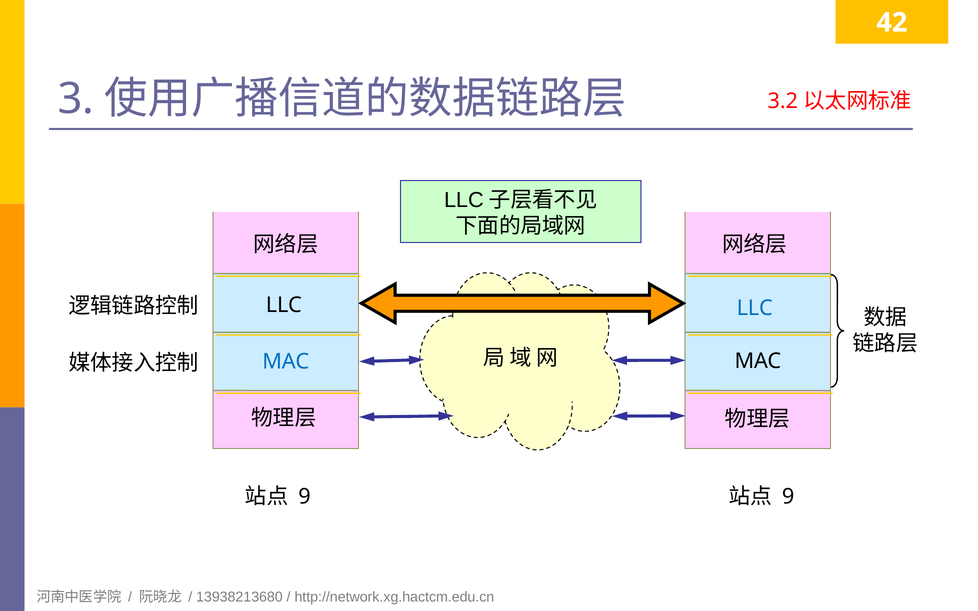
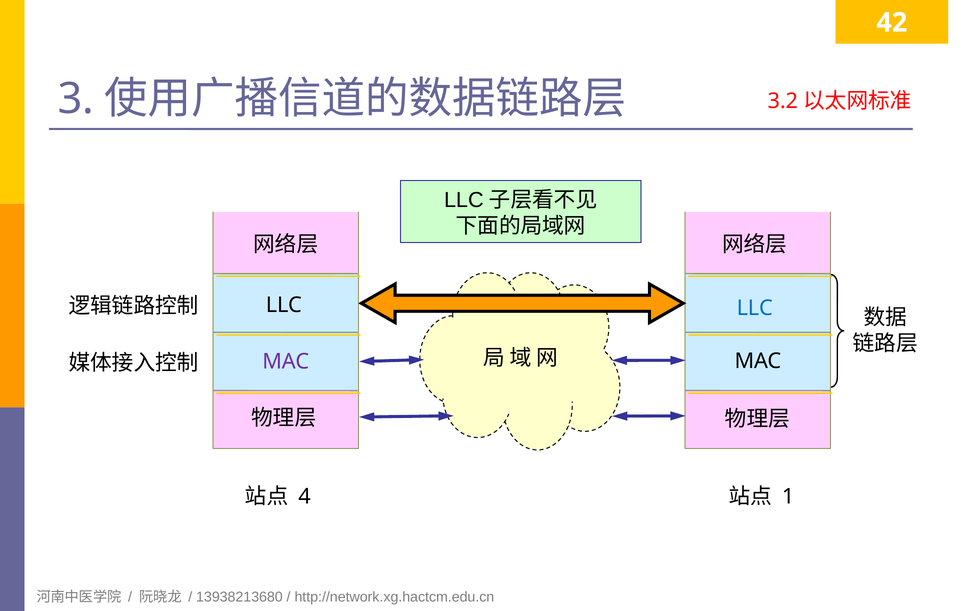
MAC at (286, 362) colour: blue -> purple
9 at (304, 497): 9 -> 4
9 at (788, 497): 9 -> 1
